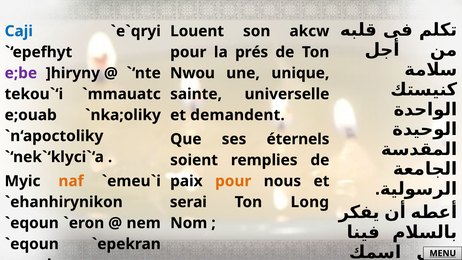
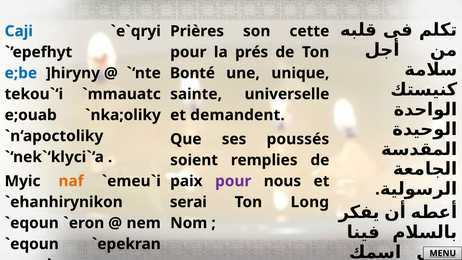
Louent: Louent -> Prières
akcw: akcw -> cette
e;be colour: purple -> blue
Nwou: Nwou -> Bonté
éternels: éternels -> poussés
pour at (233, 181) colour: orange -> purple
